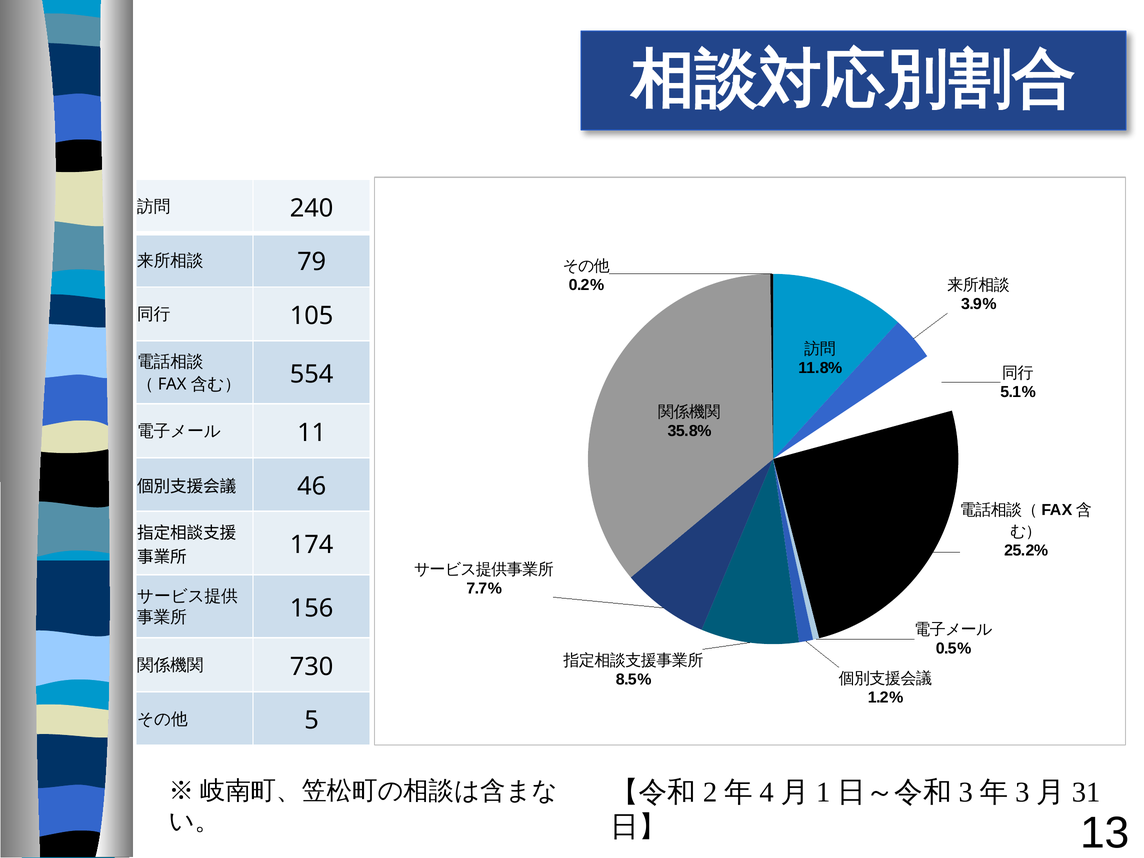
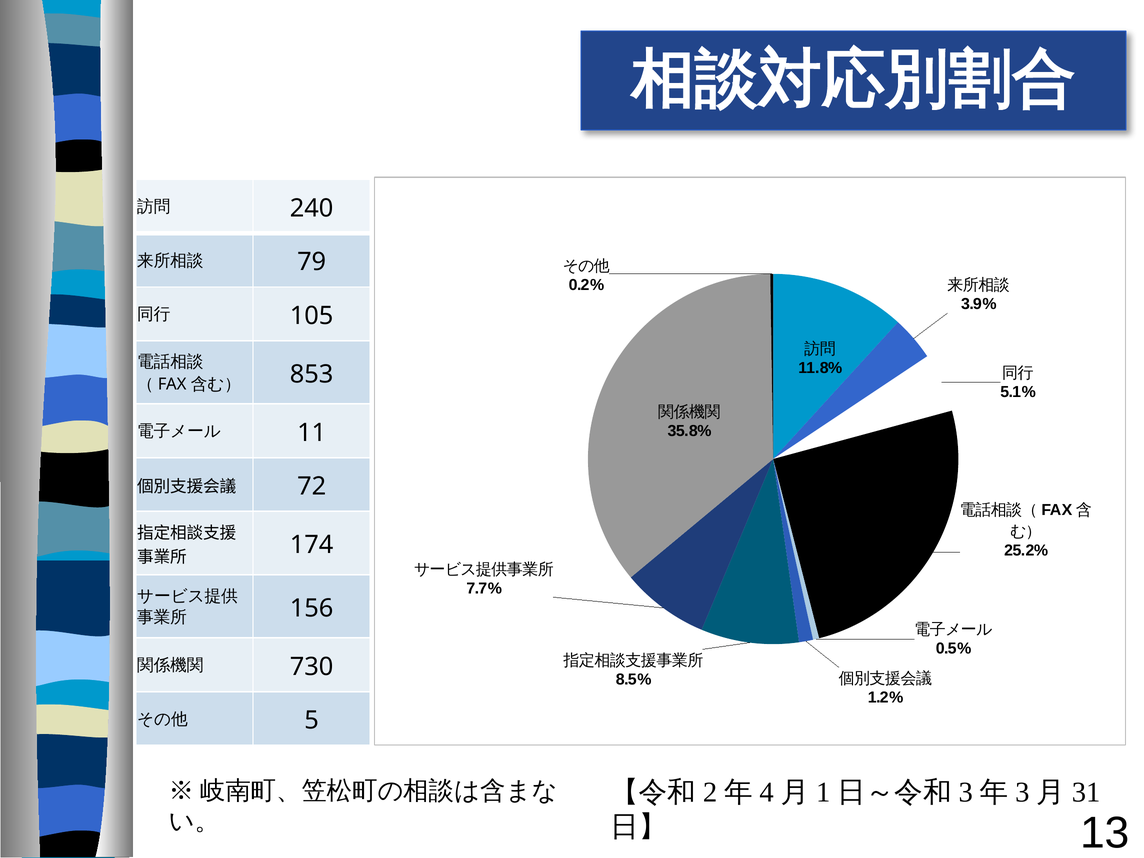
554: 554 -> 853
46: 46 -> 72
